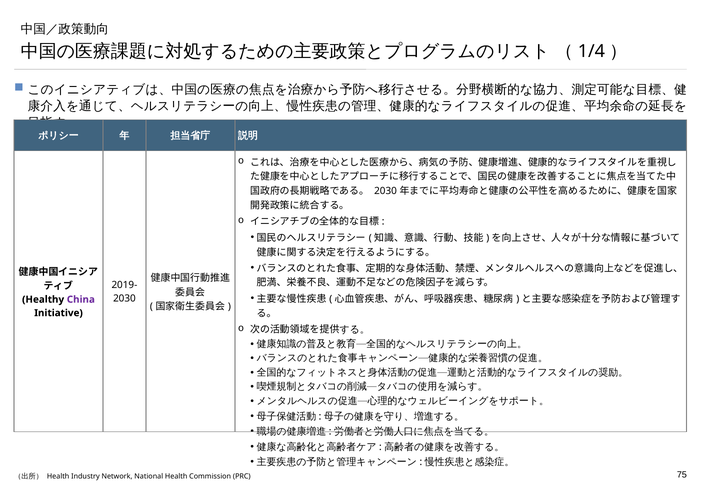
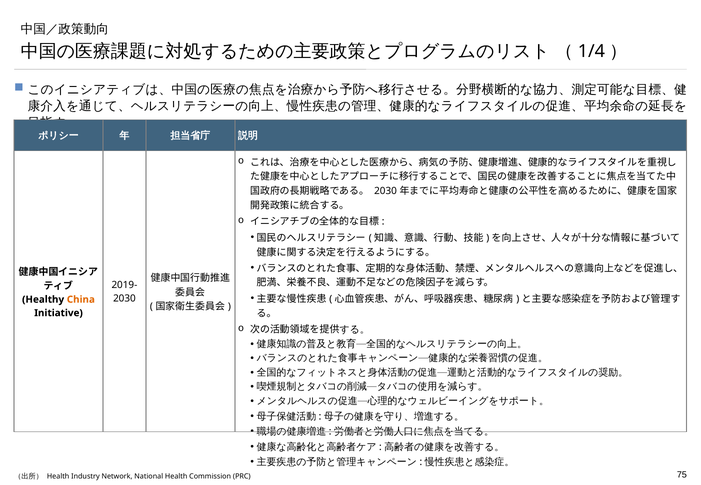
China colour: purple -> orange
